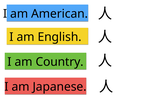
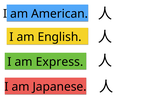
Country: Country -> Express
